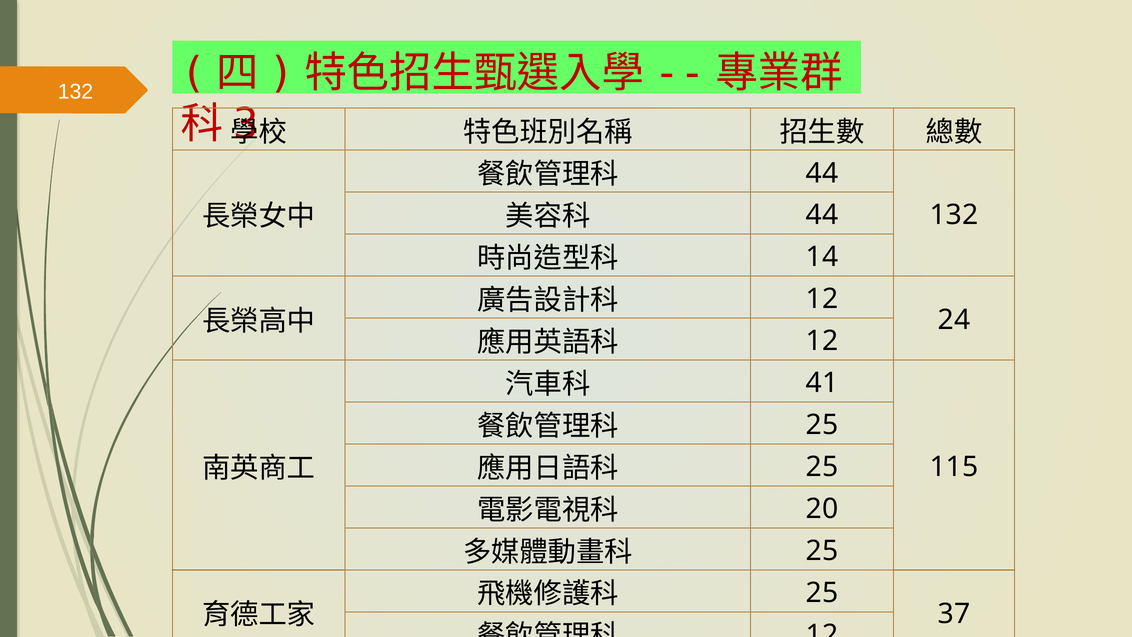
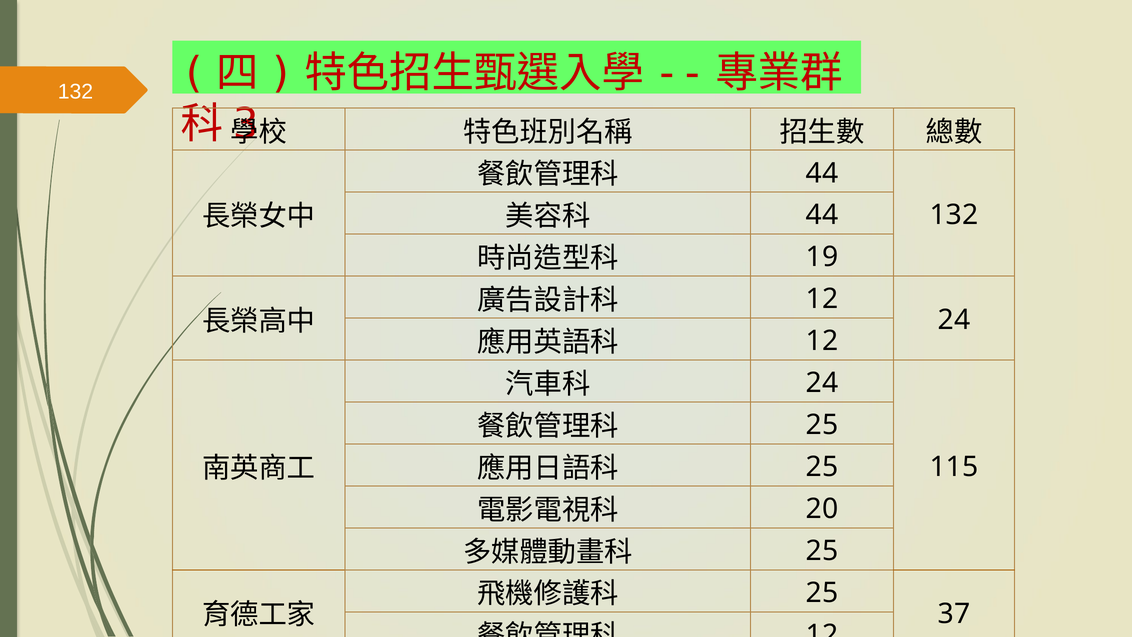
14: 14 -> 19
41 at (822, 383): 41 -> 24
